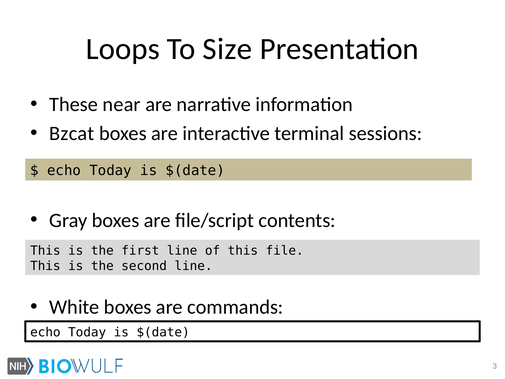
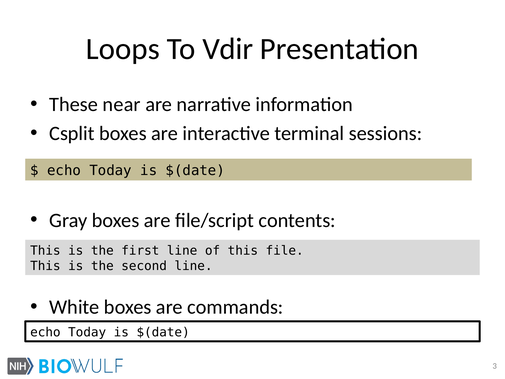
Size: Size -> Vdir
Bzcat: Bzcat -> Csplit
